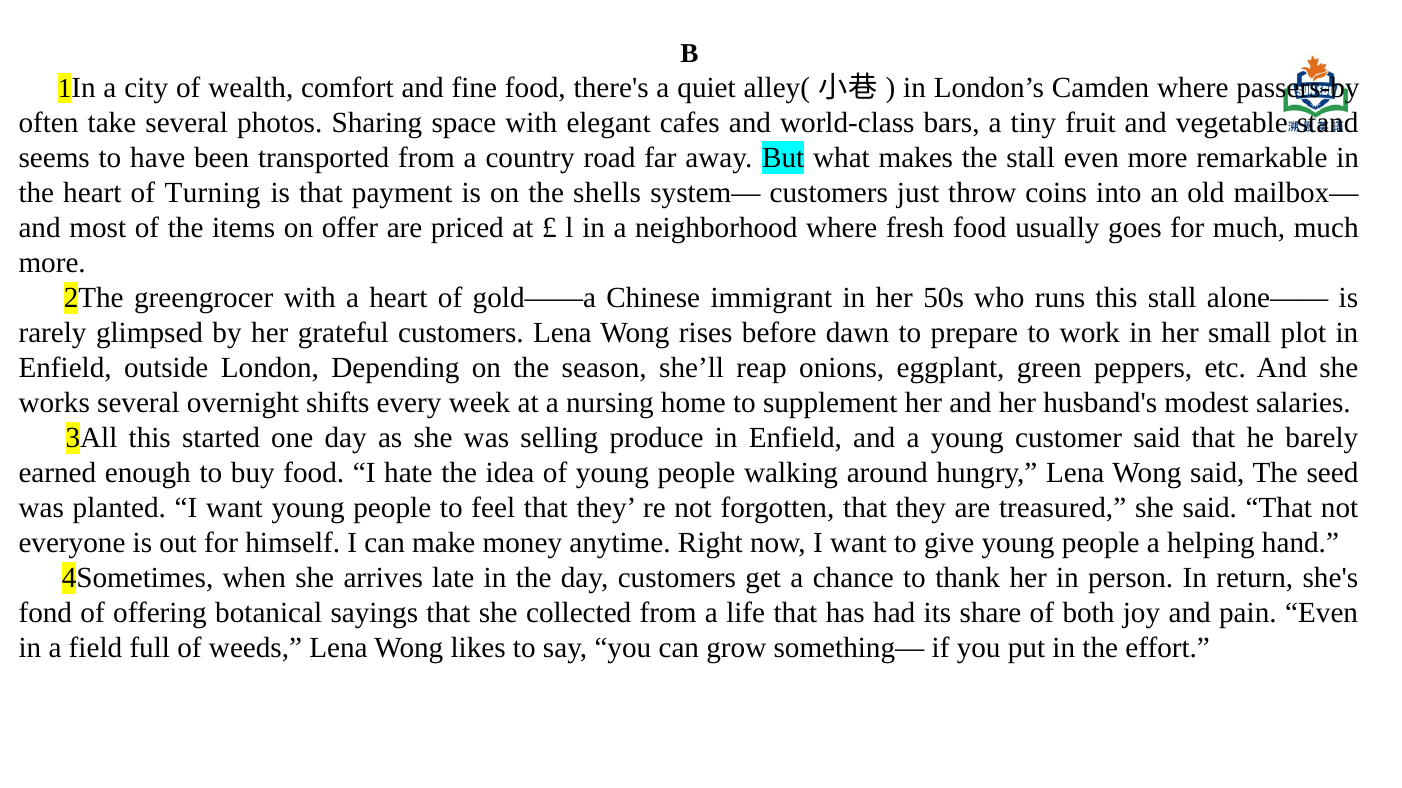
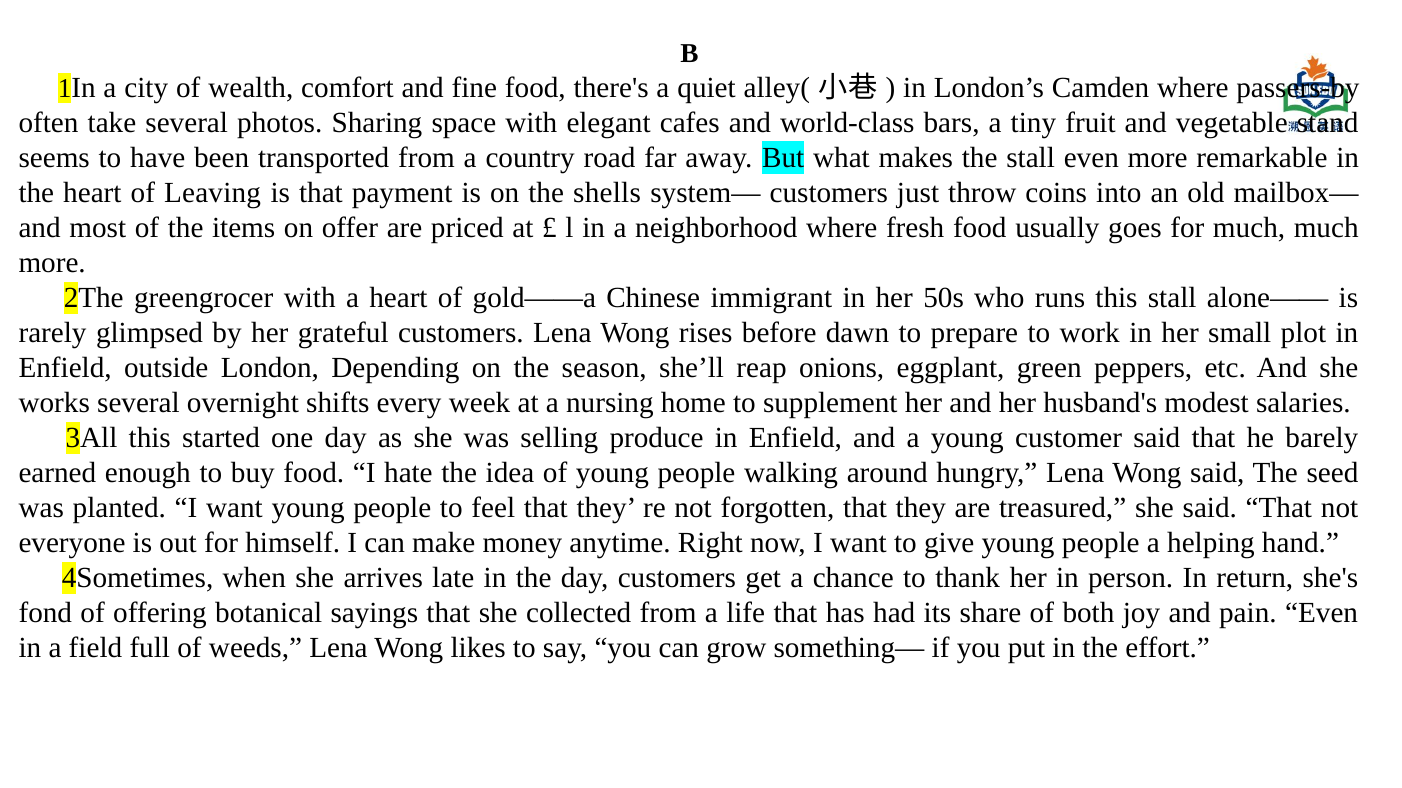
Turning: Turning -> Leaving
